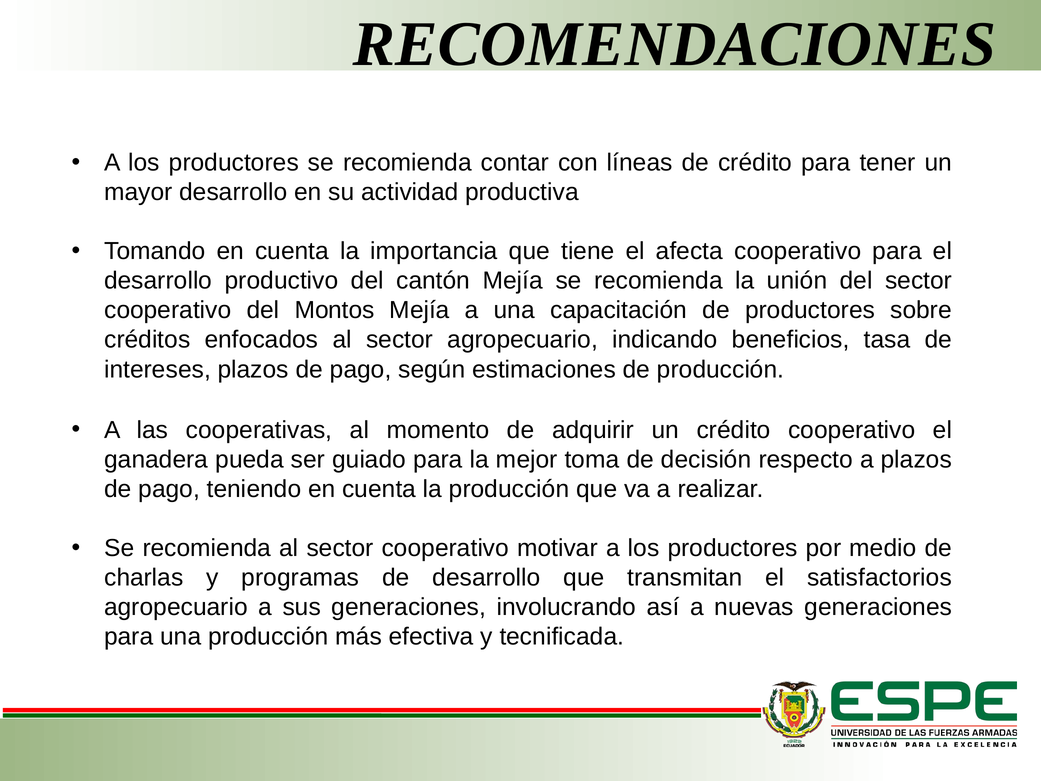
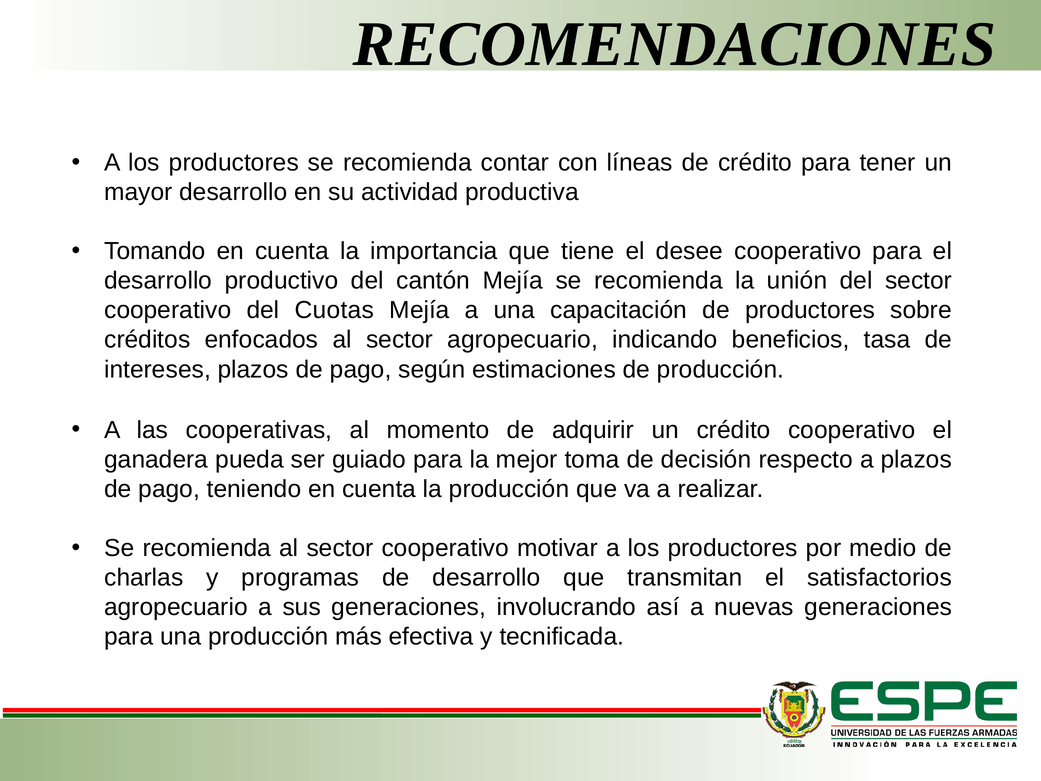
afecta: afecta -> desee
Montos: Montos -> Cuotas
